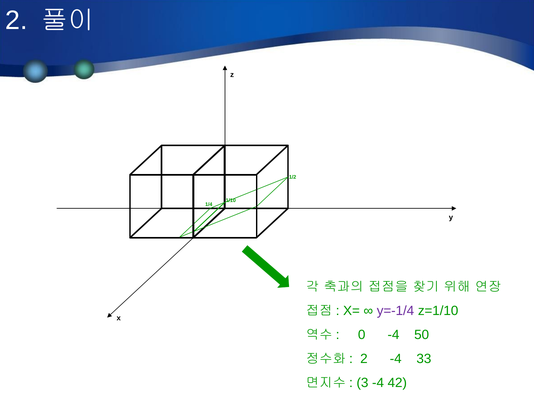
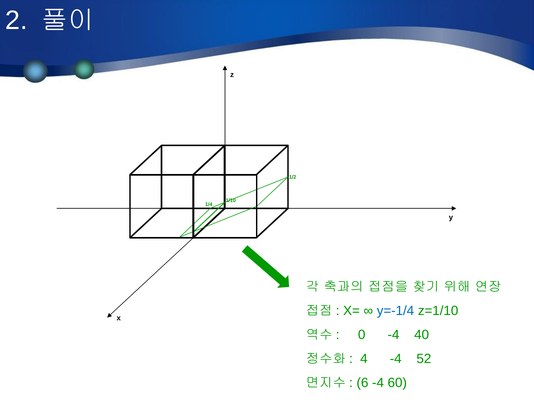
y=-1/4 colour: purple -> blue
50: 50 -> 40
2 at (364, 359): 2 -> 4
33: 33 -> 52
3: 3 -> 6
42: 42 -> 60
